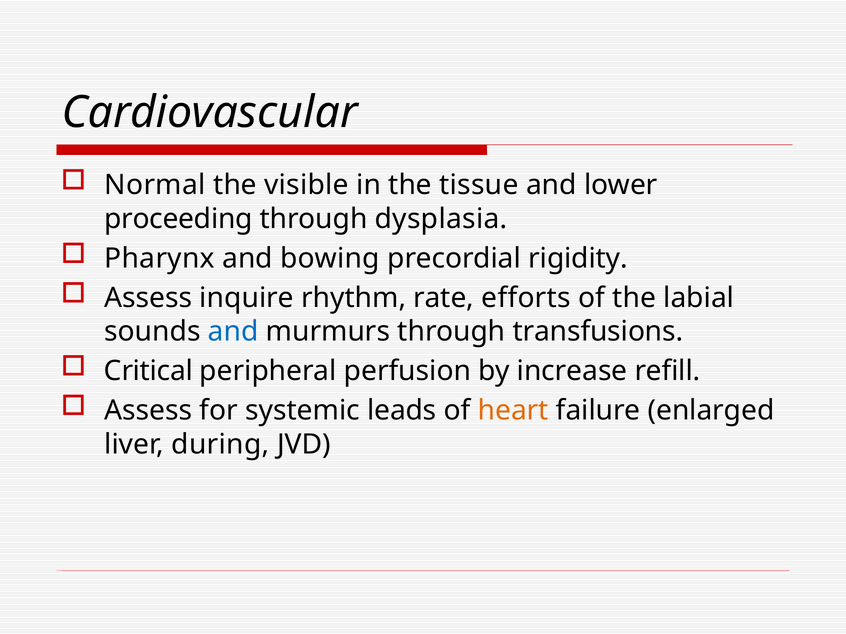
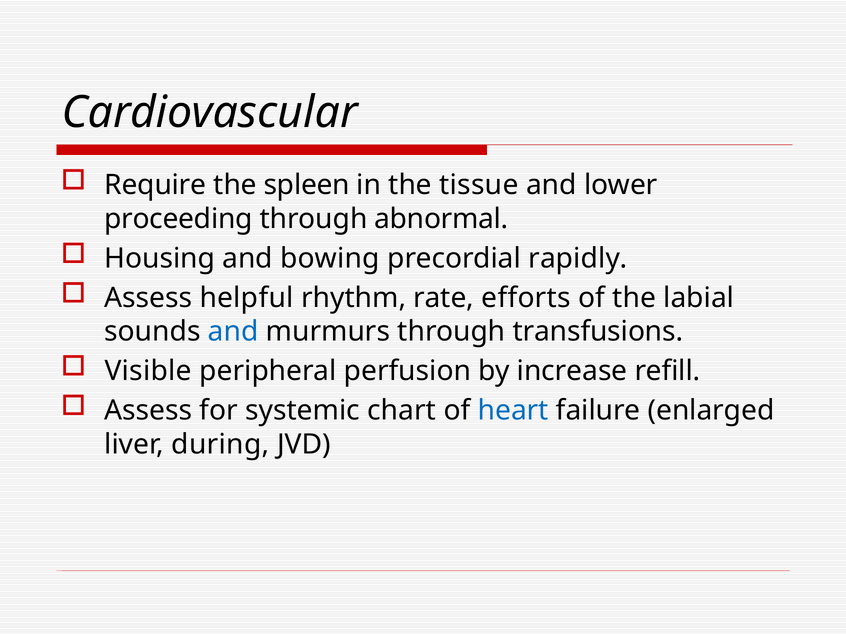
Normal: Normal -> Require
visible: visible -> spleen
dysplasia: dysplasia -> abnormal
Pharynx: Pharynx -> Housing
rigidity: rigidity -> rapidly
inquire: inquire -> helpful
Critical: Critical -> Visible
leads: leads -> chart
heart colour: orange -> blue
